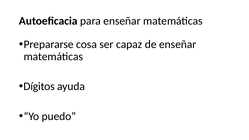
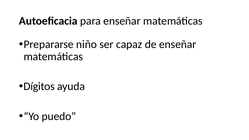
cosa: cosa -> niño
